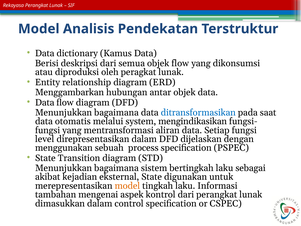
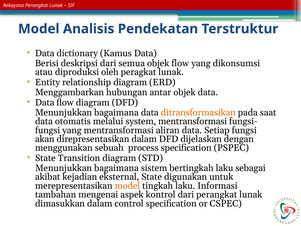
ditransformasikan colour: blue -> orange
system mengindikasikan: mengindikasikan -> mentransformasi
level: level -> akan
